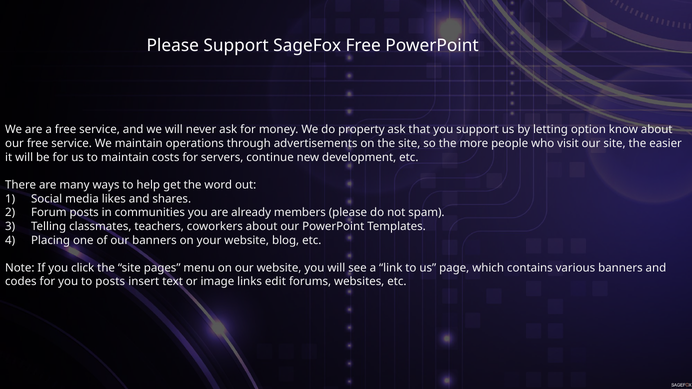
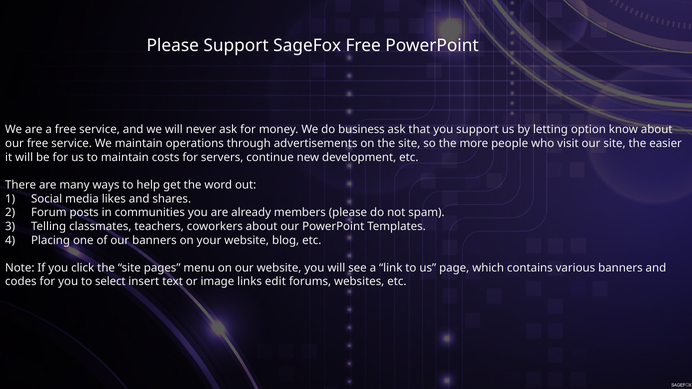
property: property -> business
to posts: posts -> select
